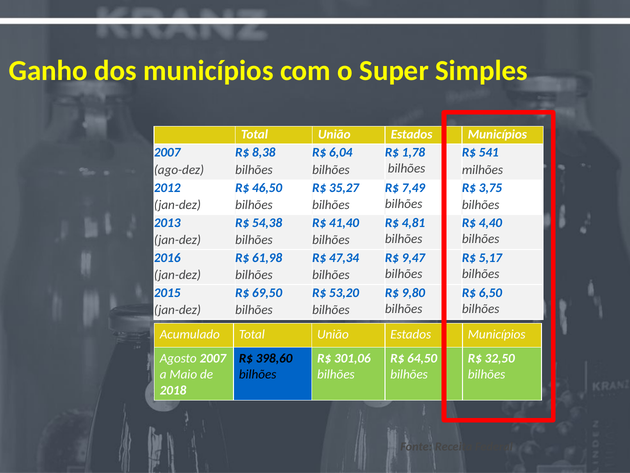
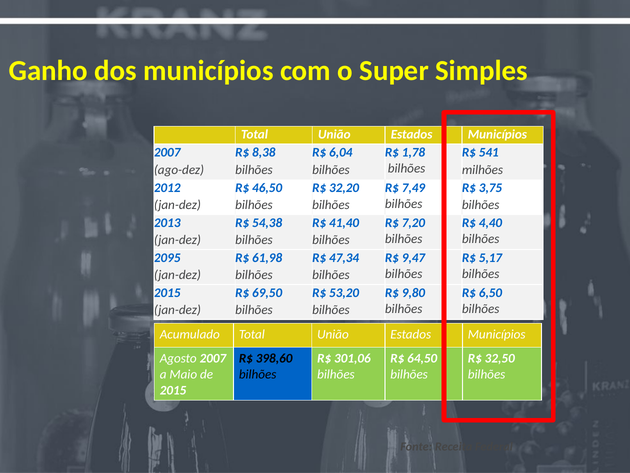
35,27: 35,27 -> 32,20
4,81: 4,81 -> 7,20
2016: 2016 -> 2095
2018 at (173, 390): 2018 -> 2015
